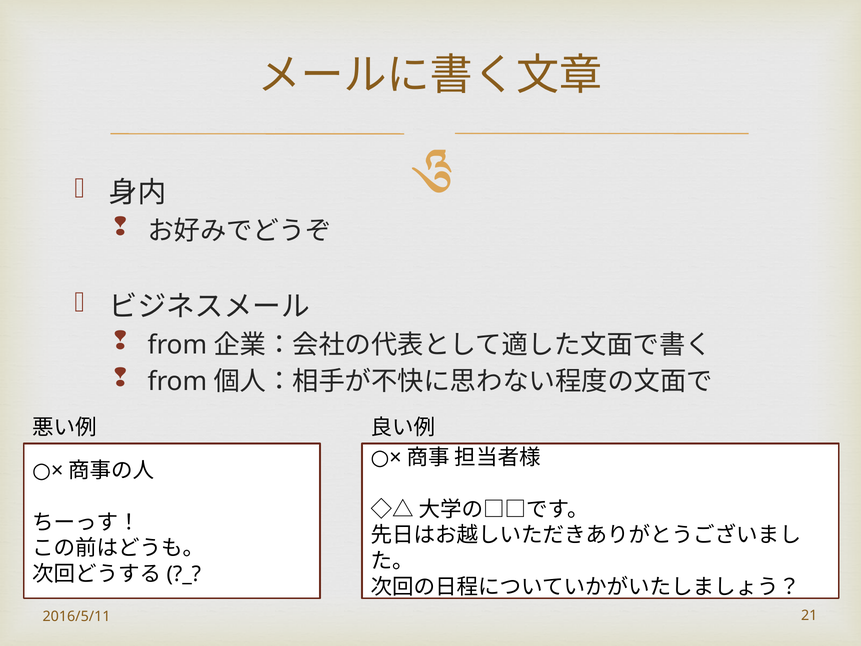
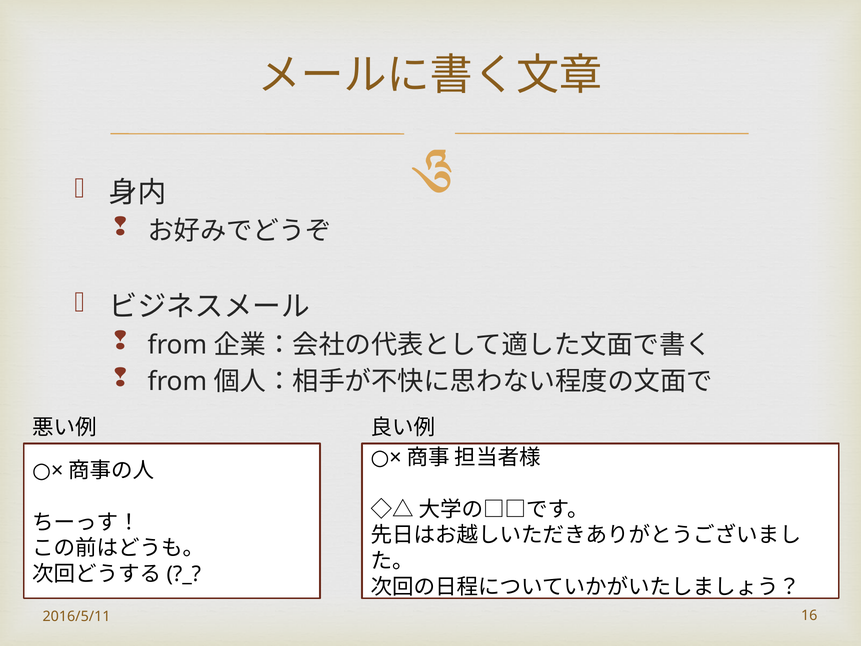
21: 21 -> 16
